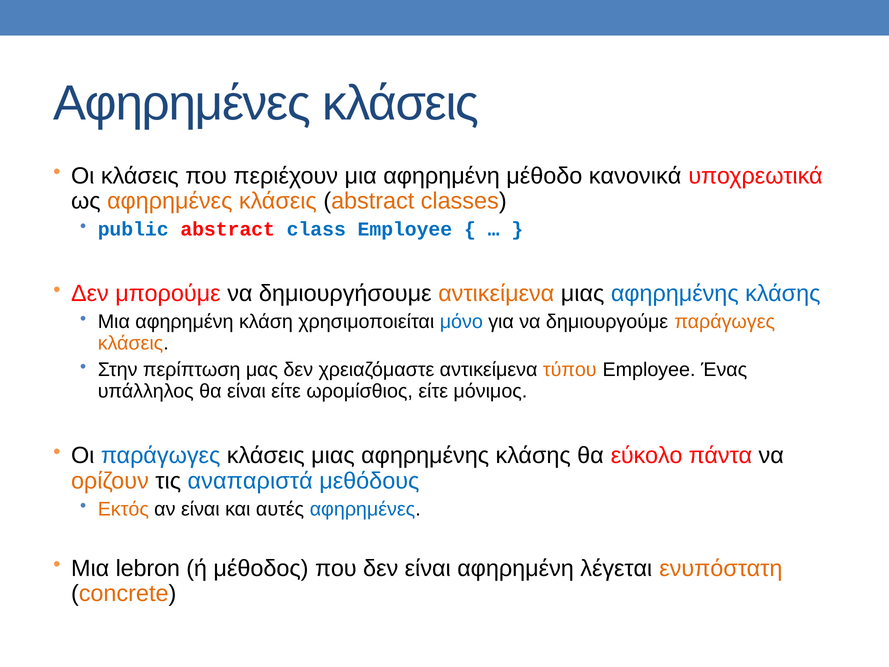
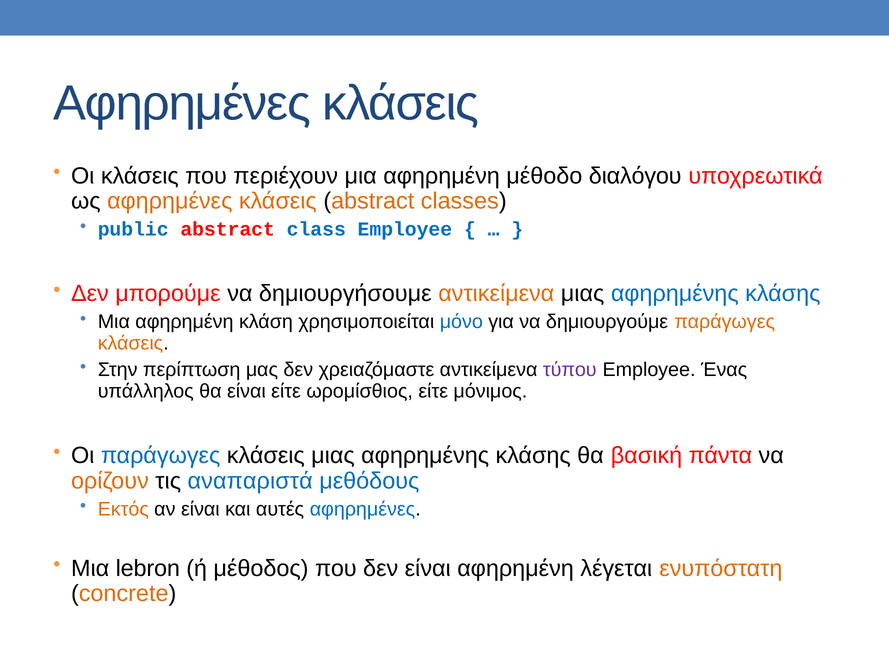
κανονικά: κανονικά -> διαλόγου
τύπου colour: orange -> purple
εύκολο: εύκολο -> βασική
